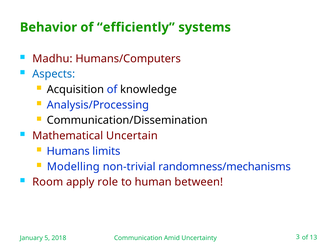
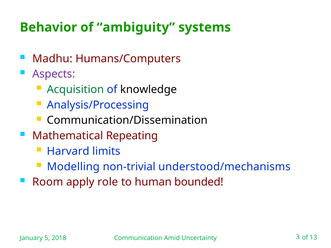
efficiently: efficiently -> ambiguity
Aspects colour: blue -> purple
Acquisition colour: black -> green
Uncertain: Uncertain -> Repeating
Humans: Humans -> Harvard
randomness/mechanisms: randomness/mechanisms -> understood/mechanisms
between: between -> bounded
